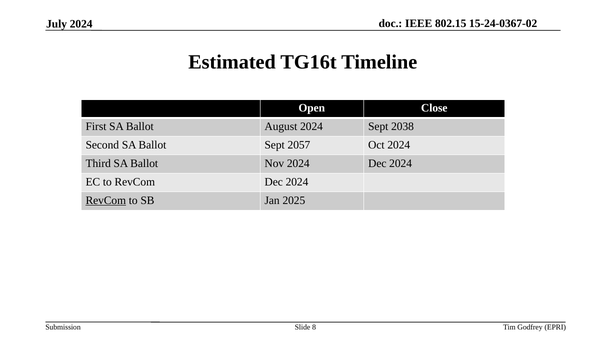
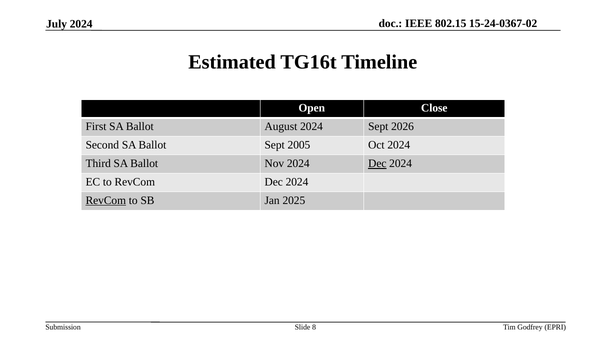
2038: 2038 -> 2026
2057: 2057 -> 2005
Dec at (377, 163) underline: none -> present
